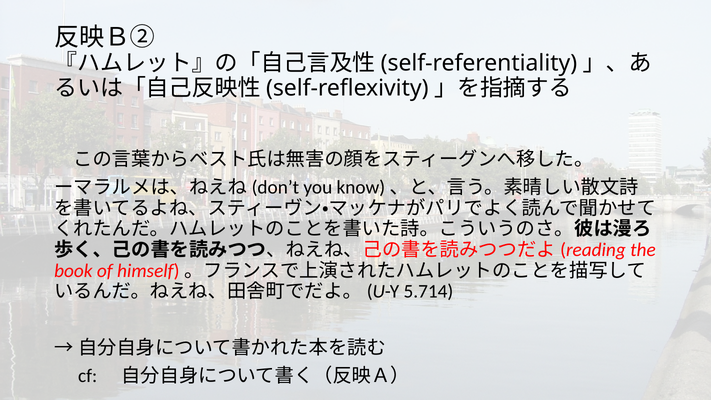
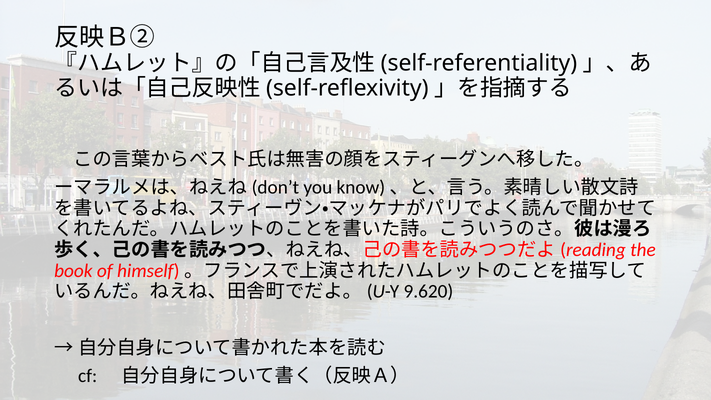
5.714: 5.714 -> 9.620
